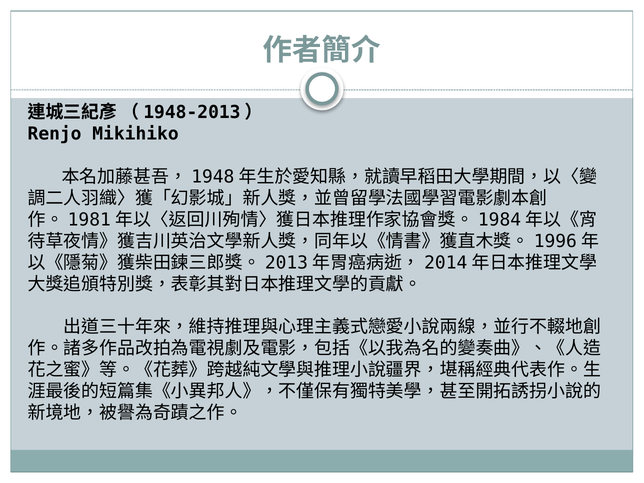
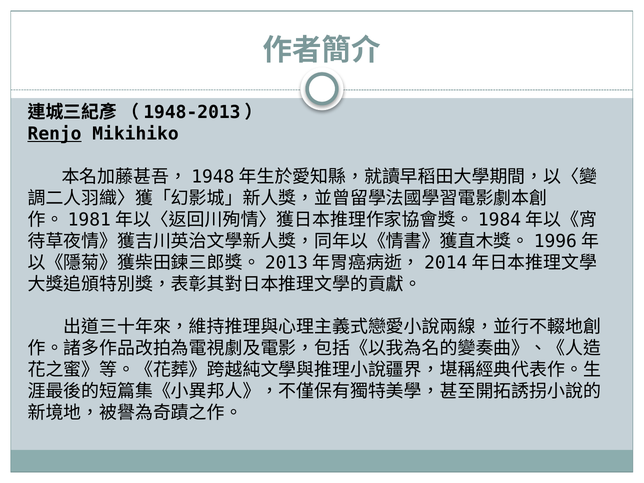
Renjo underline: none -> present
